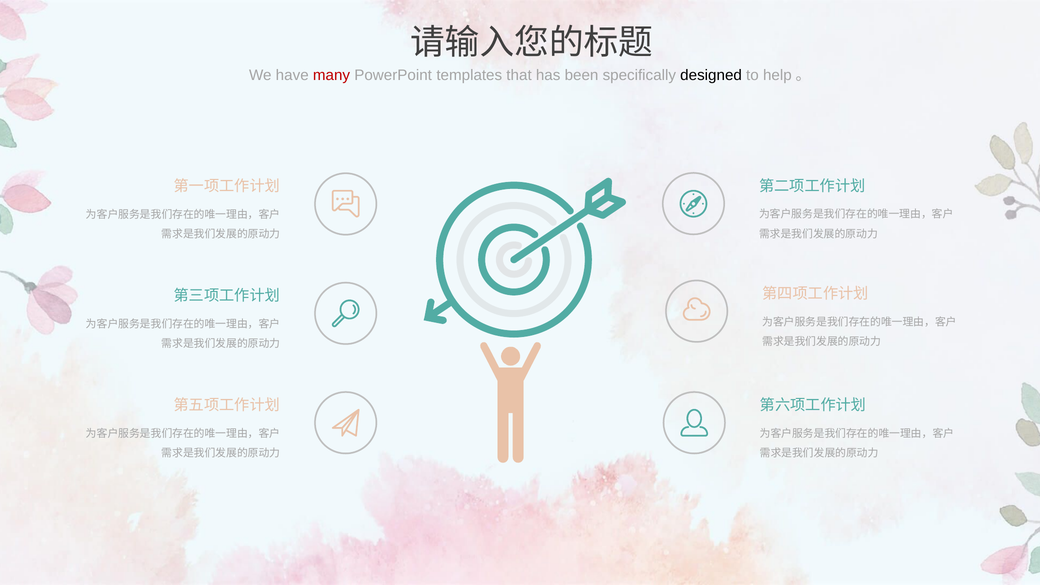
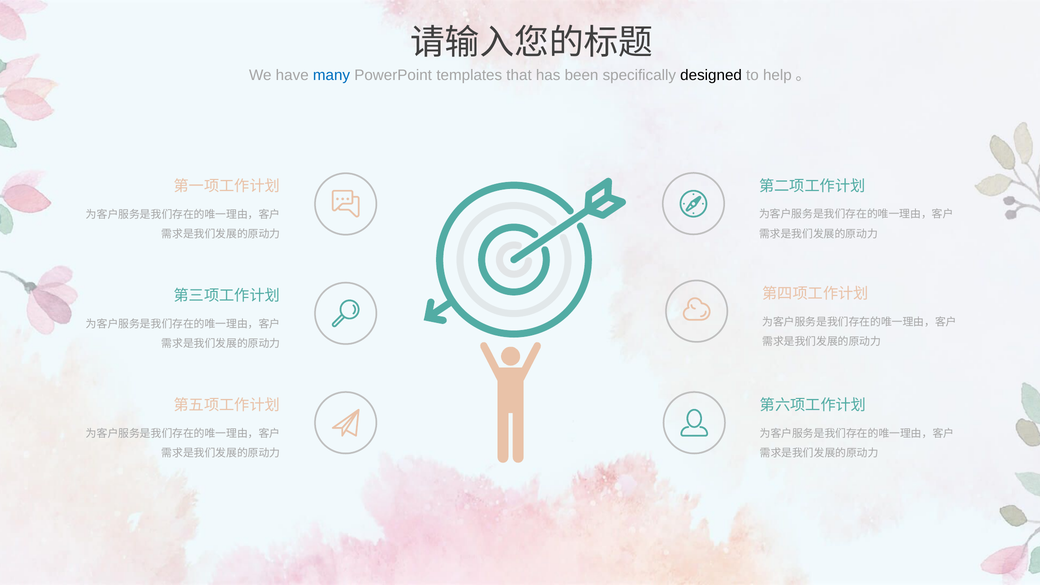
many colour: red -> blue
